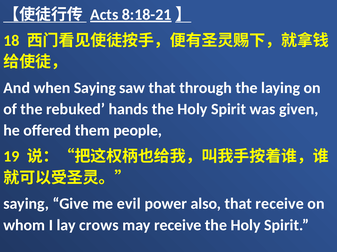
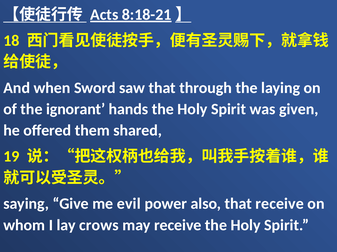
when Saying: Saying -> Sword
rebuked: rebuked -> ignorant
people: people -> shared
